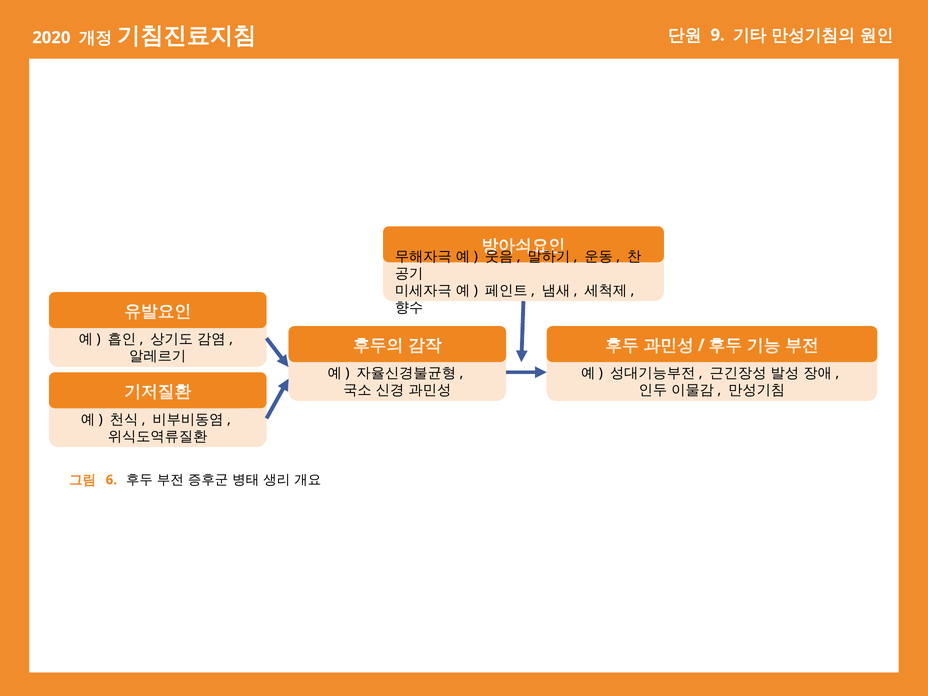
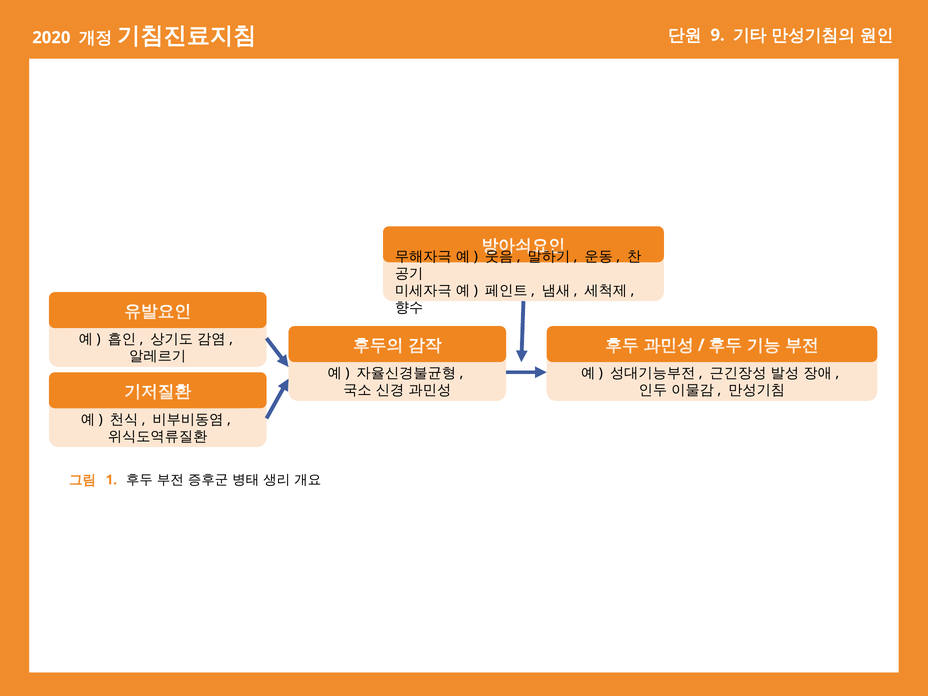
6: 6 -> 1
